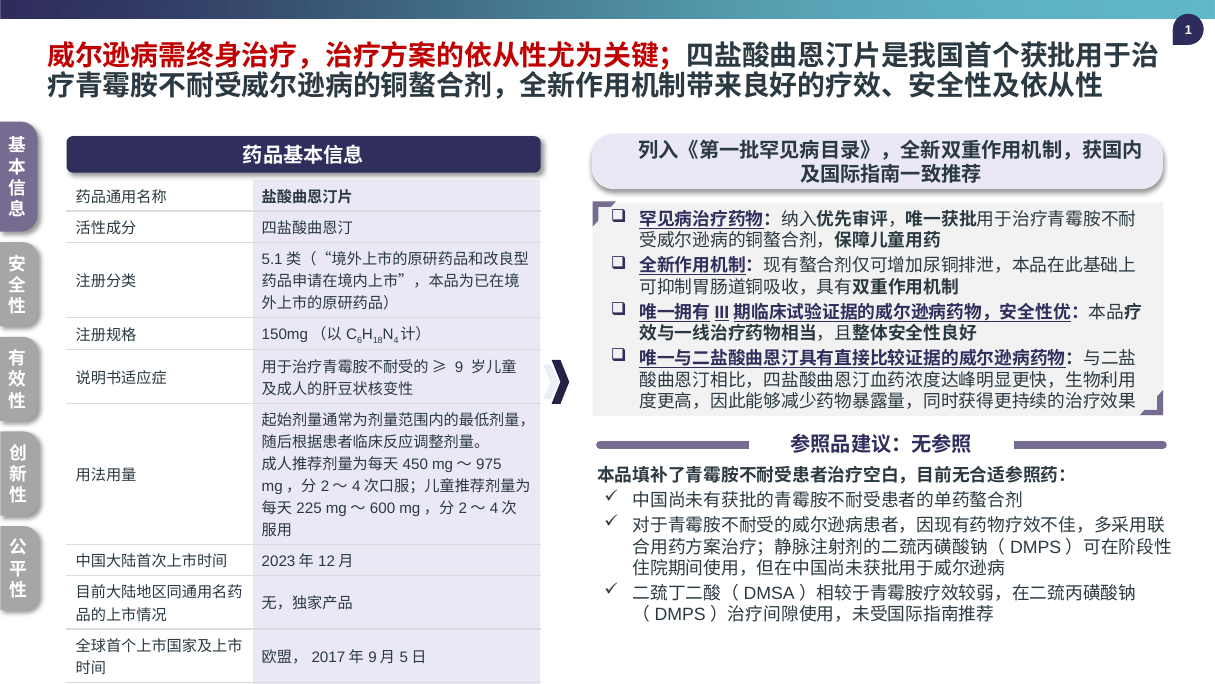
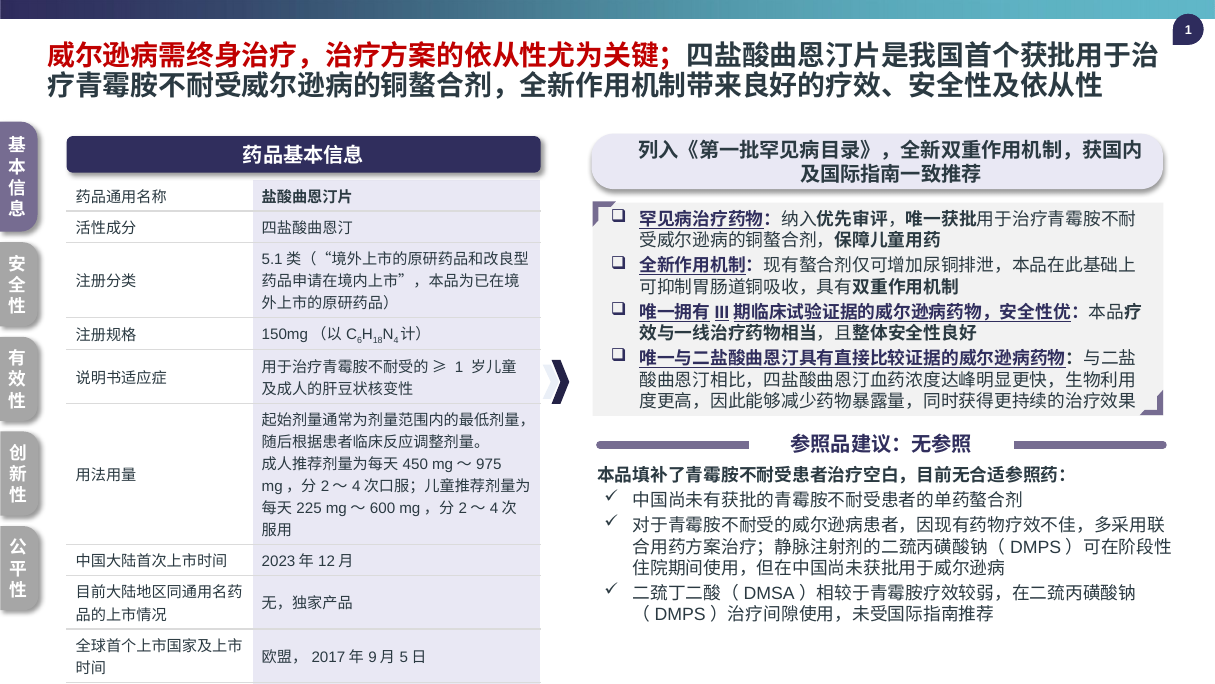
9 at (459, 367): 9 -> 1
